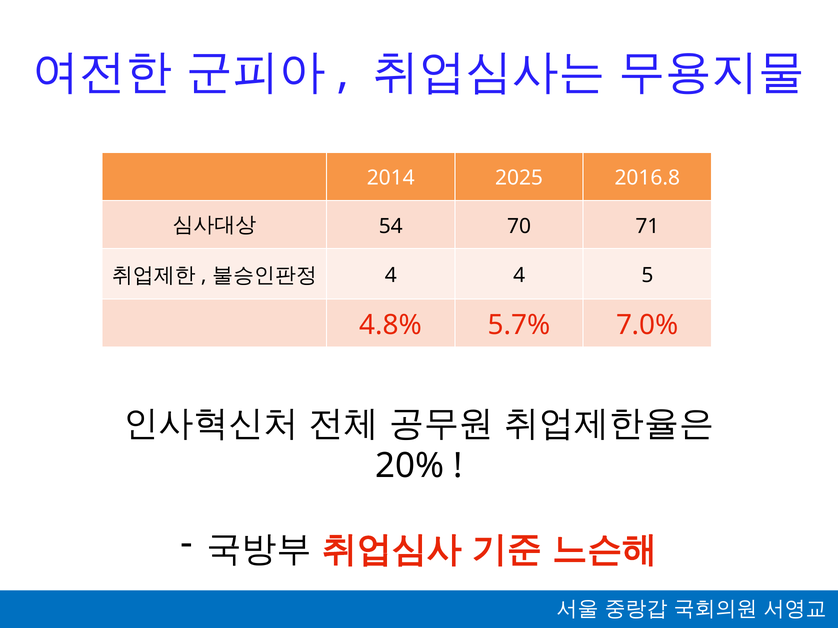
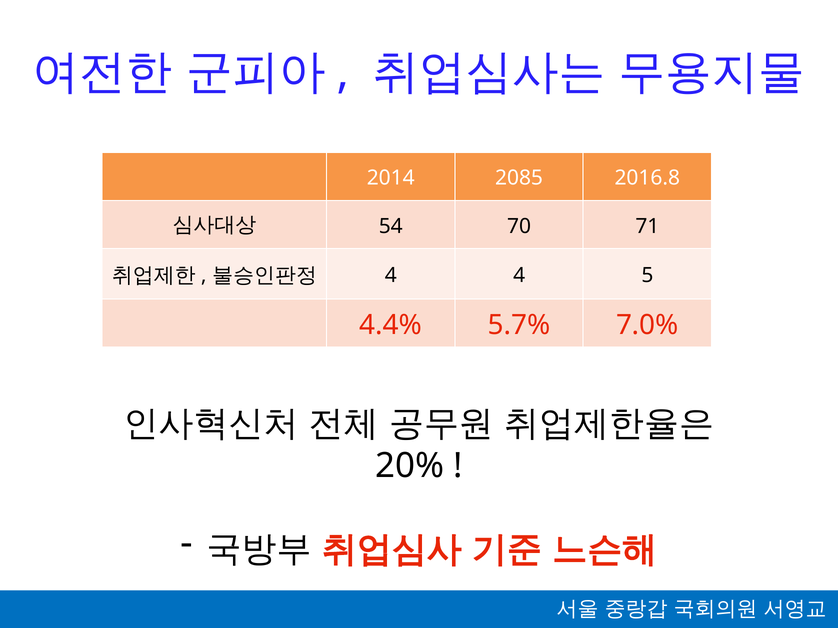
2025: 2025 -> 2085
4.8%: 4.8% -> 4.4%
